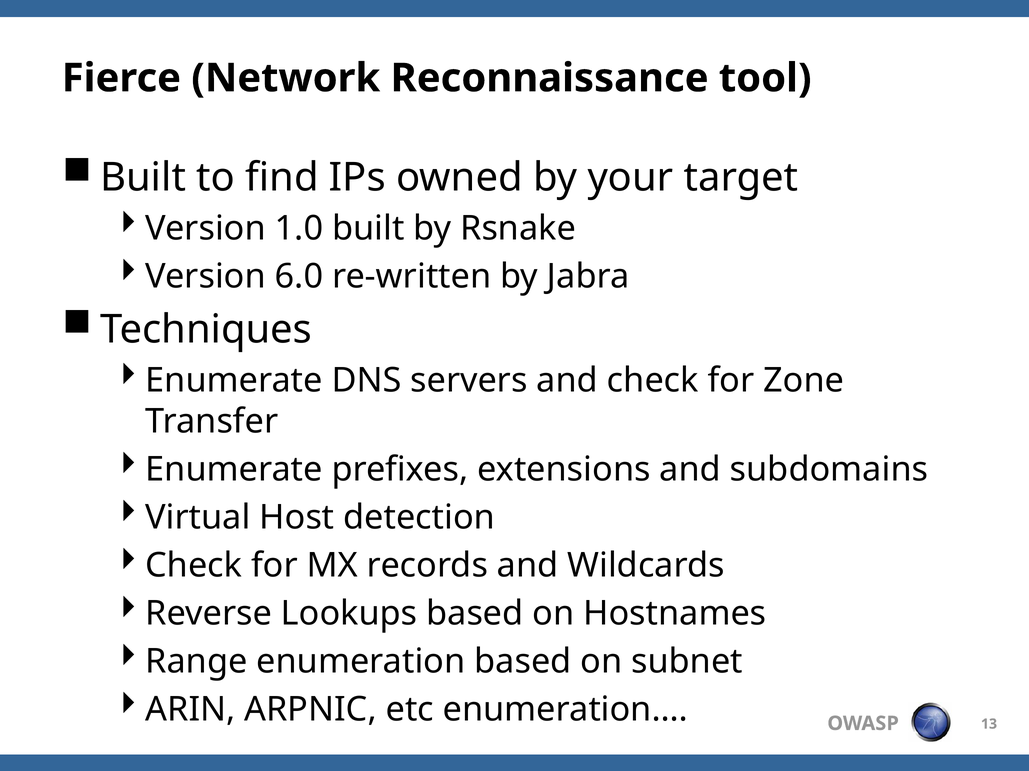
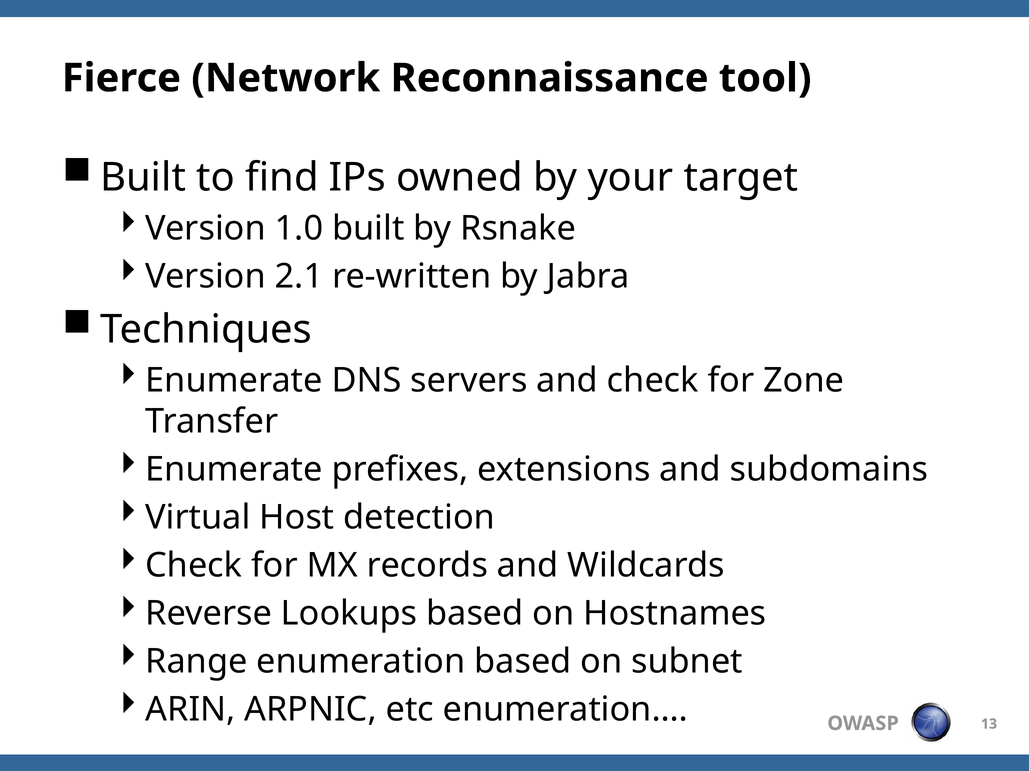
6.0: 6.0 -> 2.1
